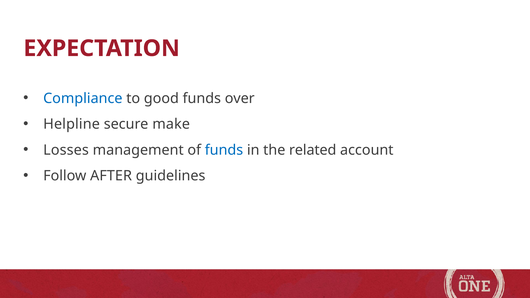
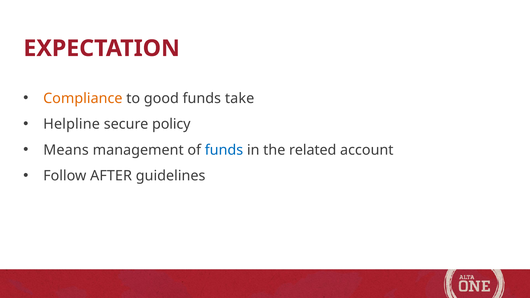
Compliance colour: blue -> orange
over: over -> take
make: make -> policy
Losses: Losses -> Means
